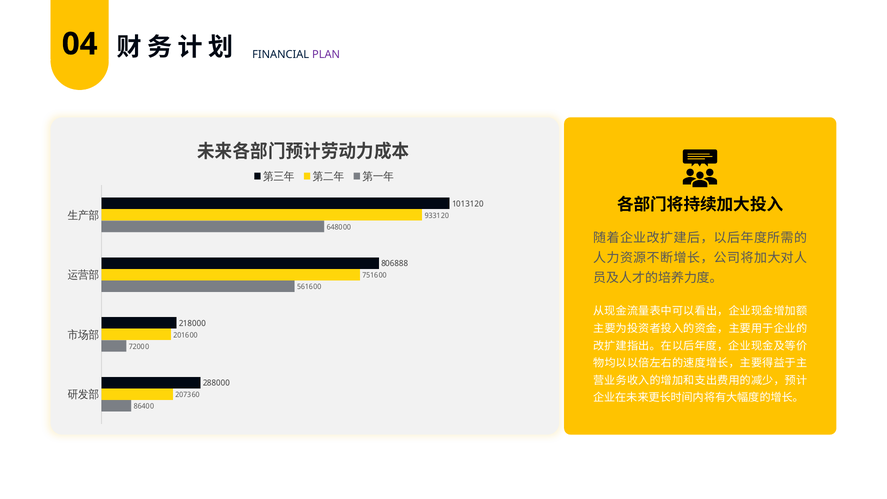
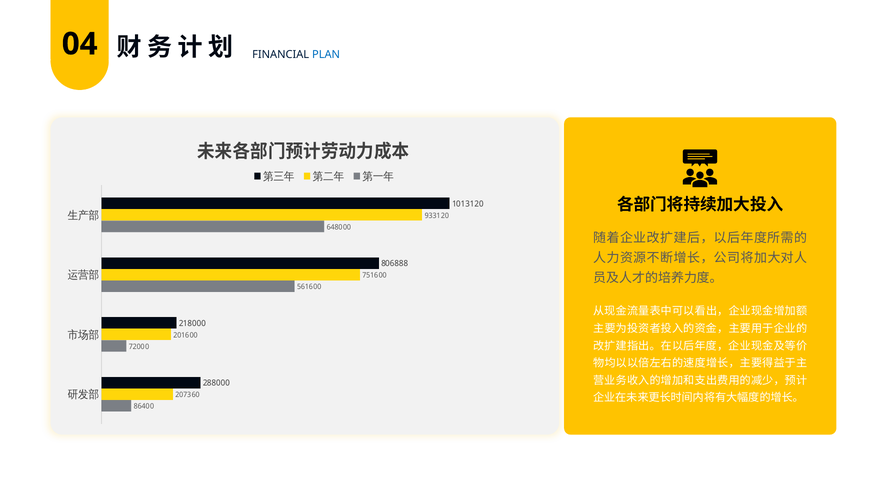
PLAN colour: purple -> blue
